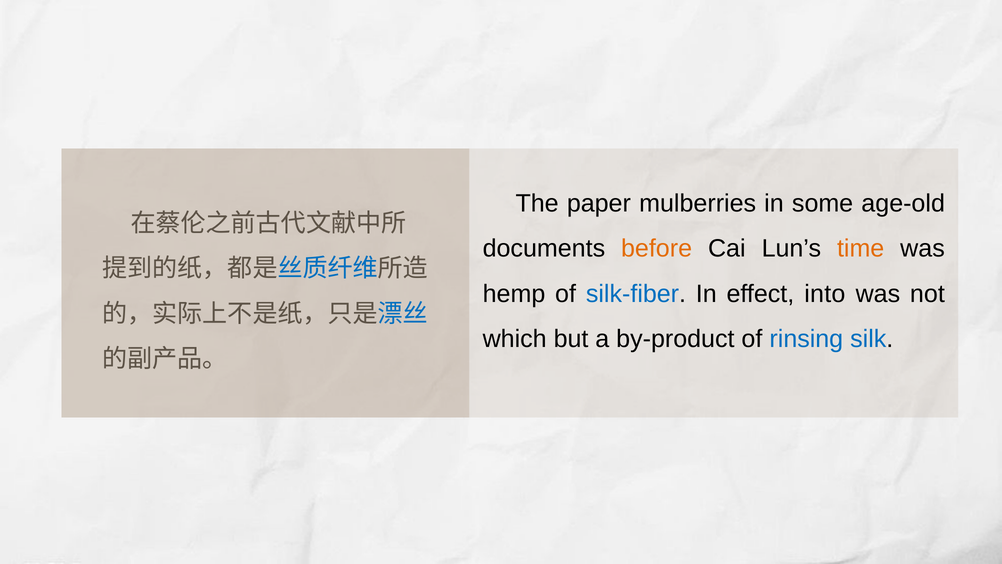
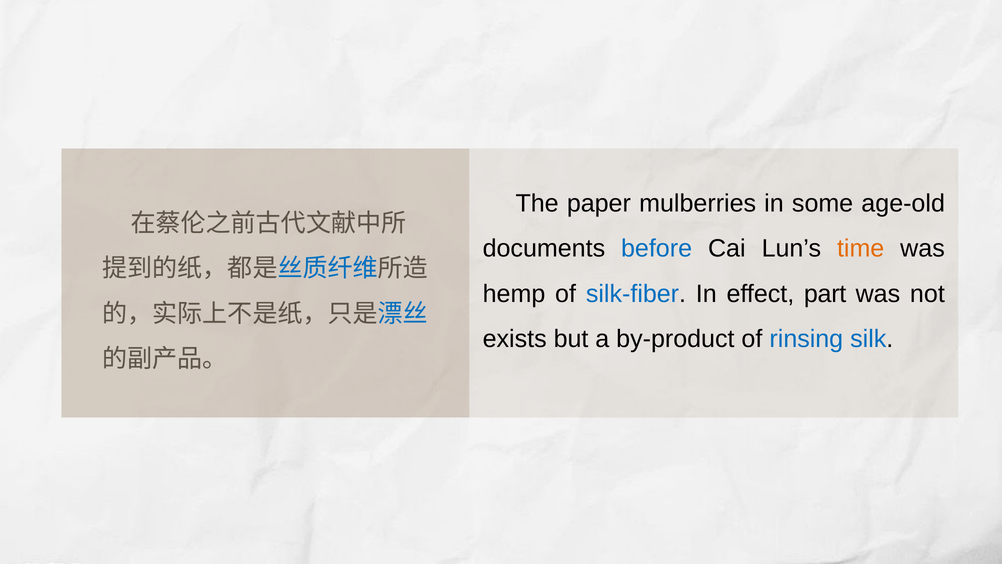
before colour: orange -> blue
into: into -> part
which: which -> exists
